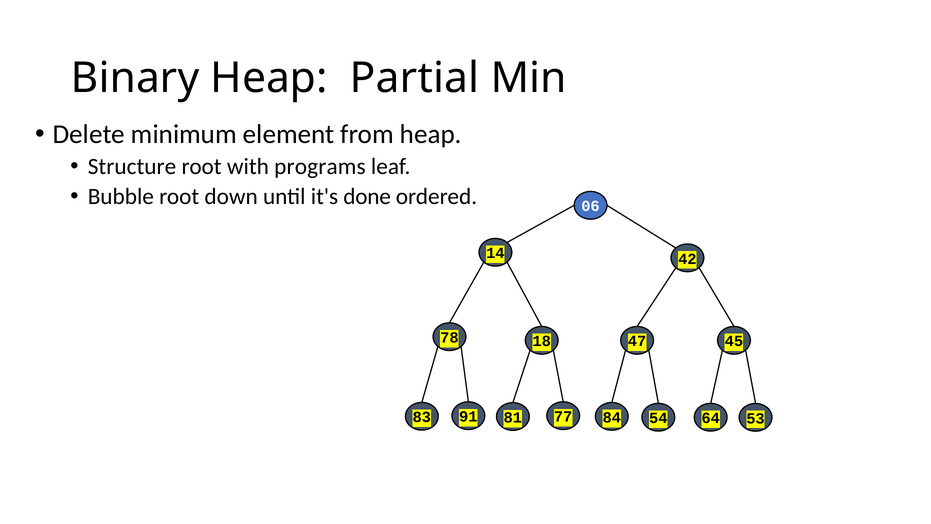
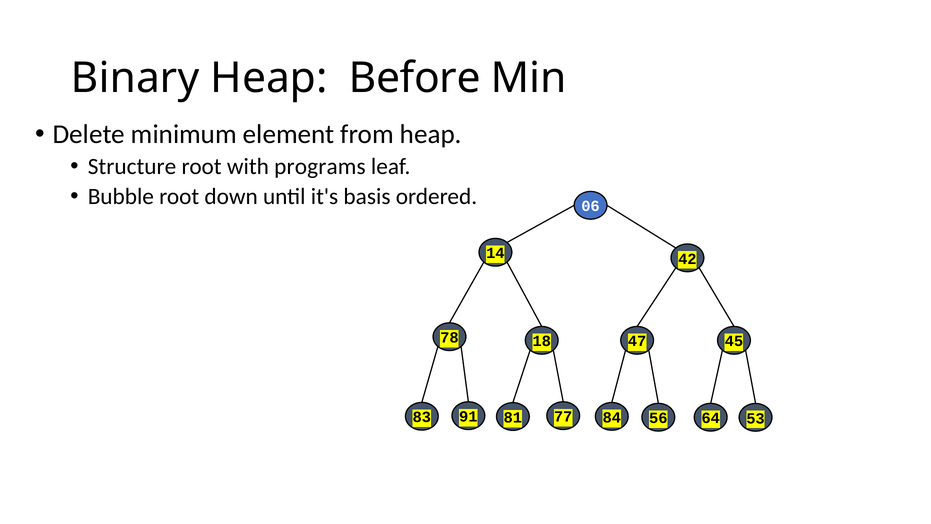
Partial: Partial -> Before
done: done -> basis
54: 54 -> 56
